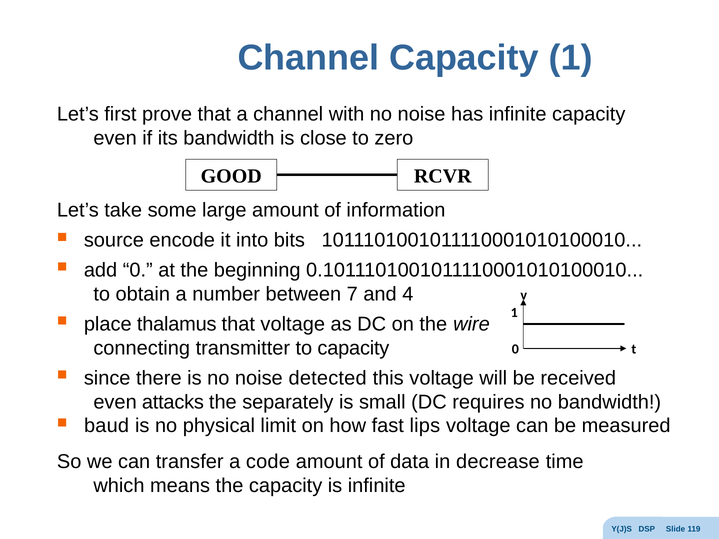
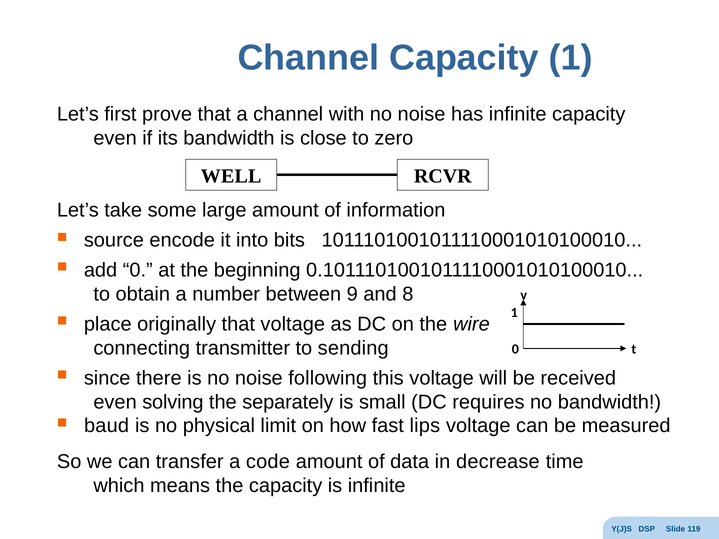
GOOD: GOOD -> WELL
7: 7 -> 9
4: 4 -> 8
thalamus: thalamus -> originally
to capacity: capacity -> sending
detected: detected -> following
attacks: attacks -> solving
